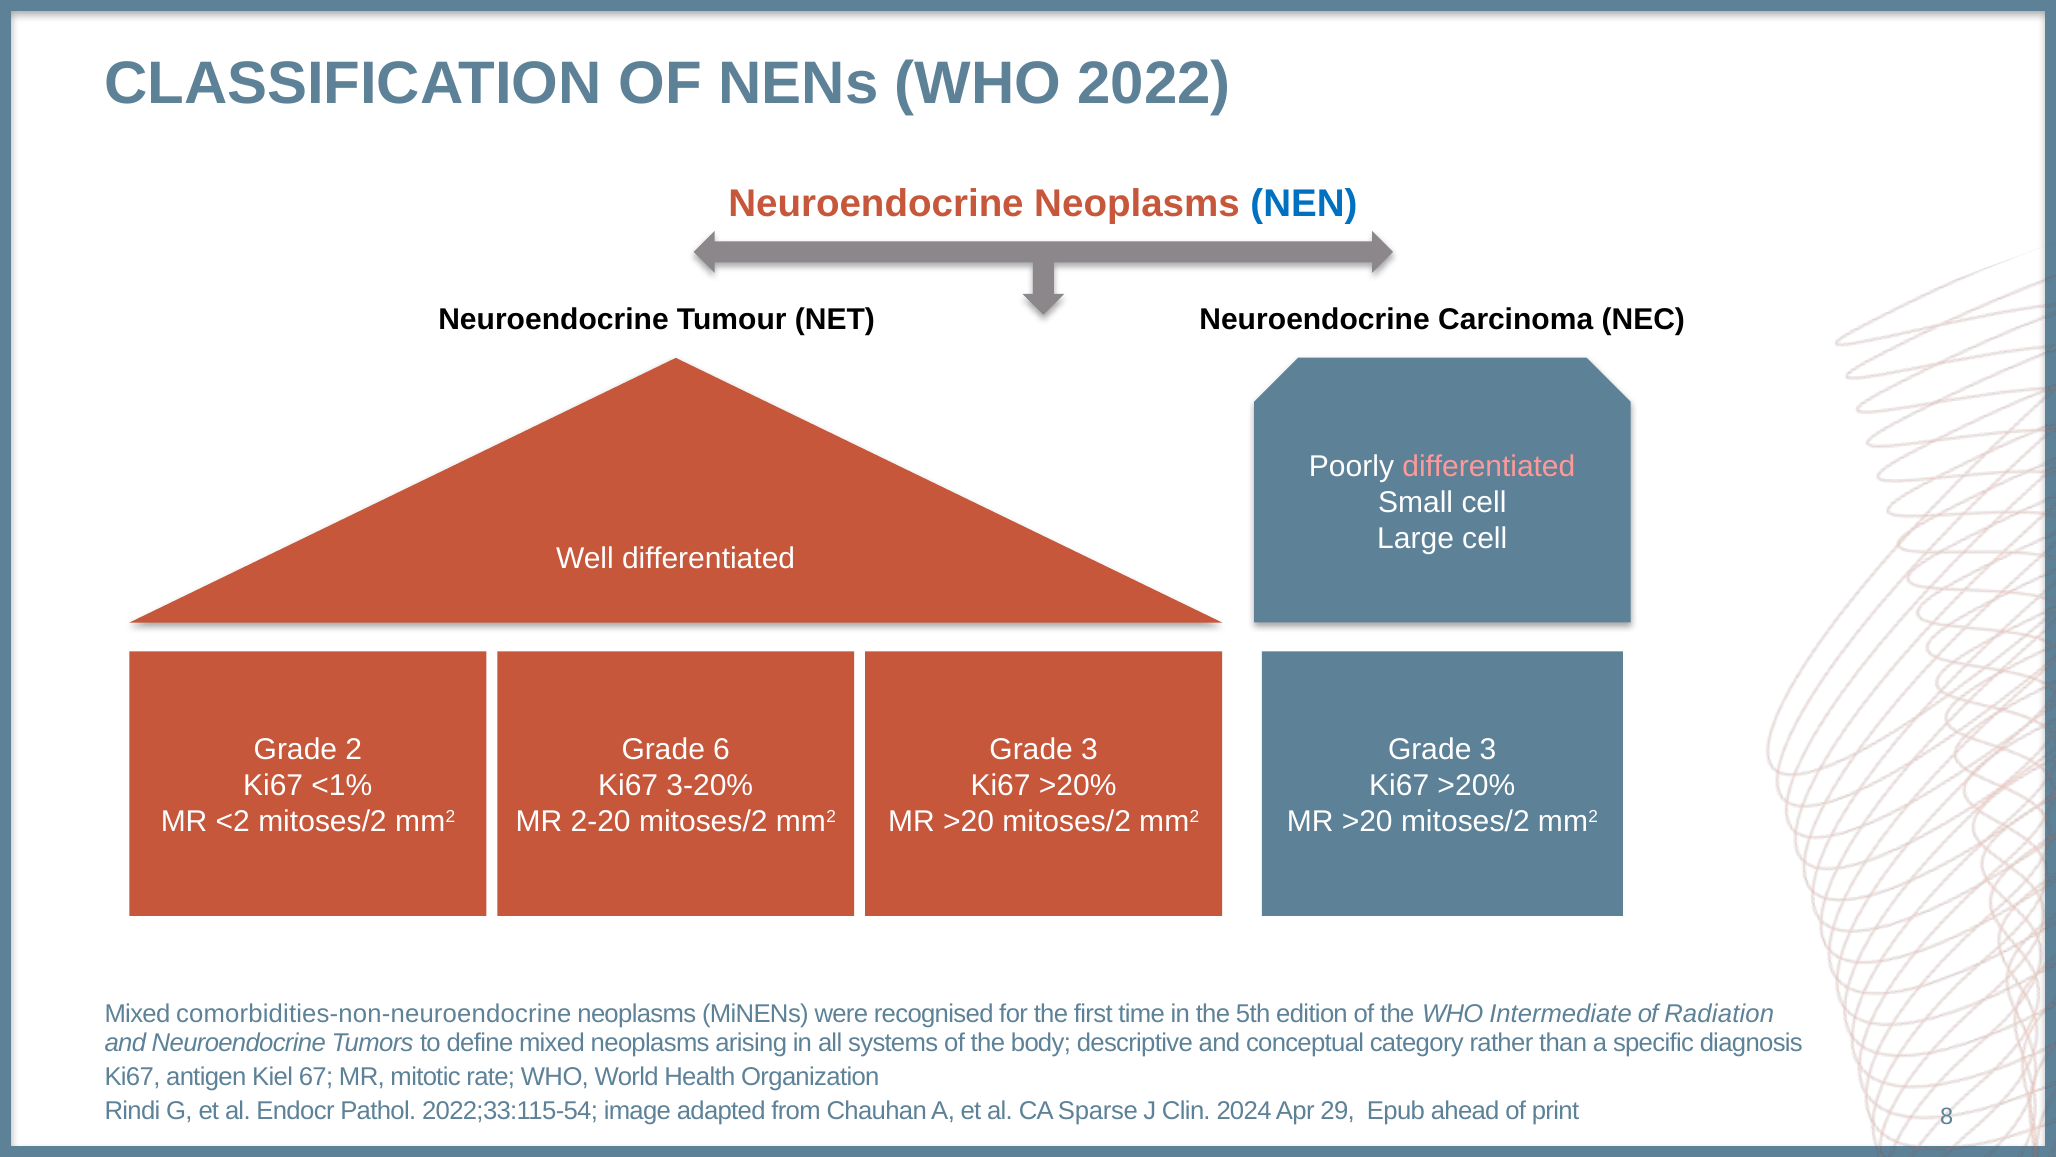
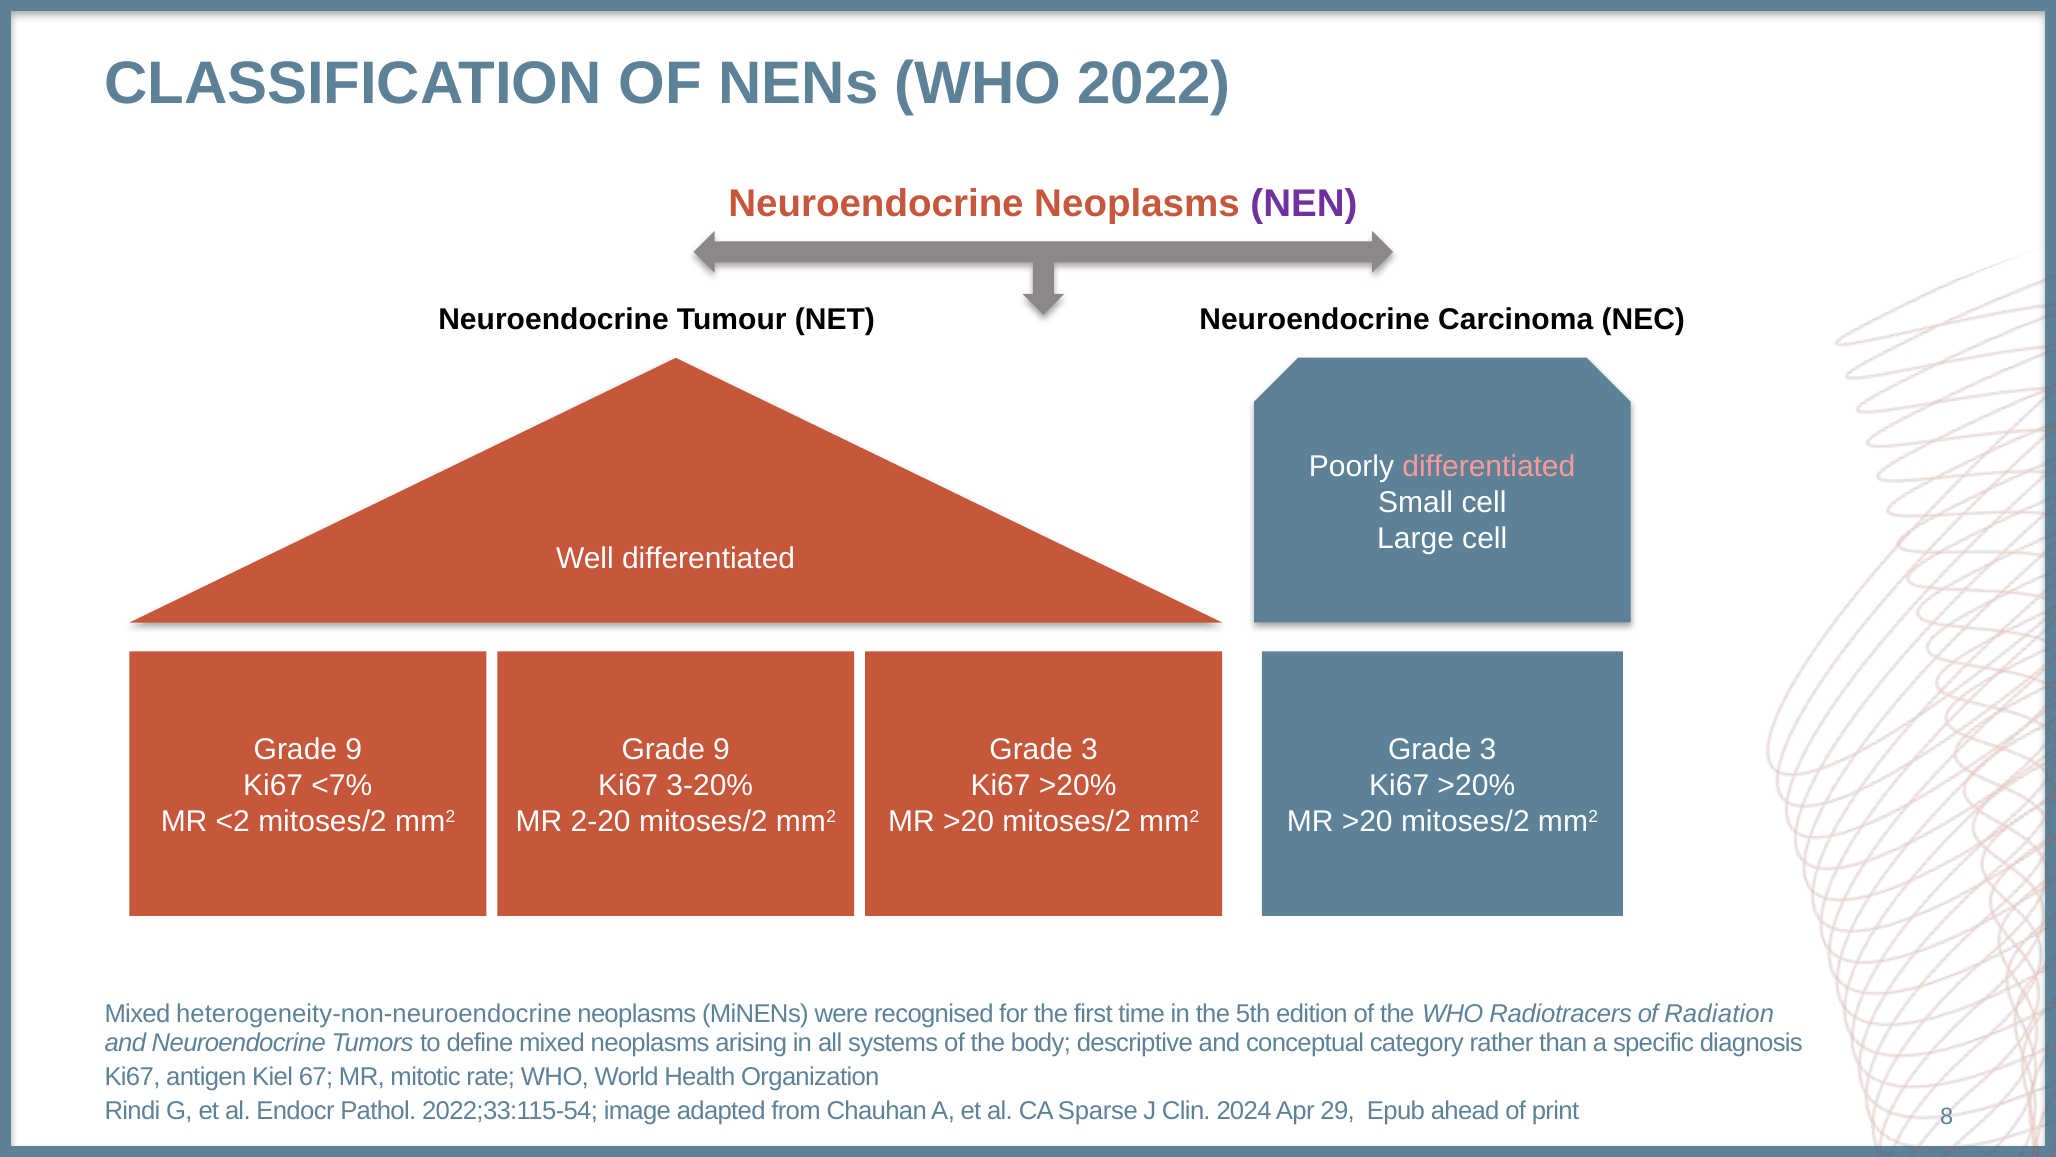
NEN colour: blue -> purple
2 at (354, 749): 2 -> 9
6 at (722, 749): 6 -> 9
<1%: <1% -> <7%
comorbidities-non-neuroendocrine: comorbidities-non-neuroendocrine -> heterogeneity-non-neuroendocrine
Intermediate: Intermediate -> Radiotracers
